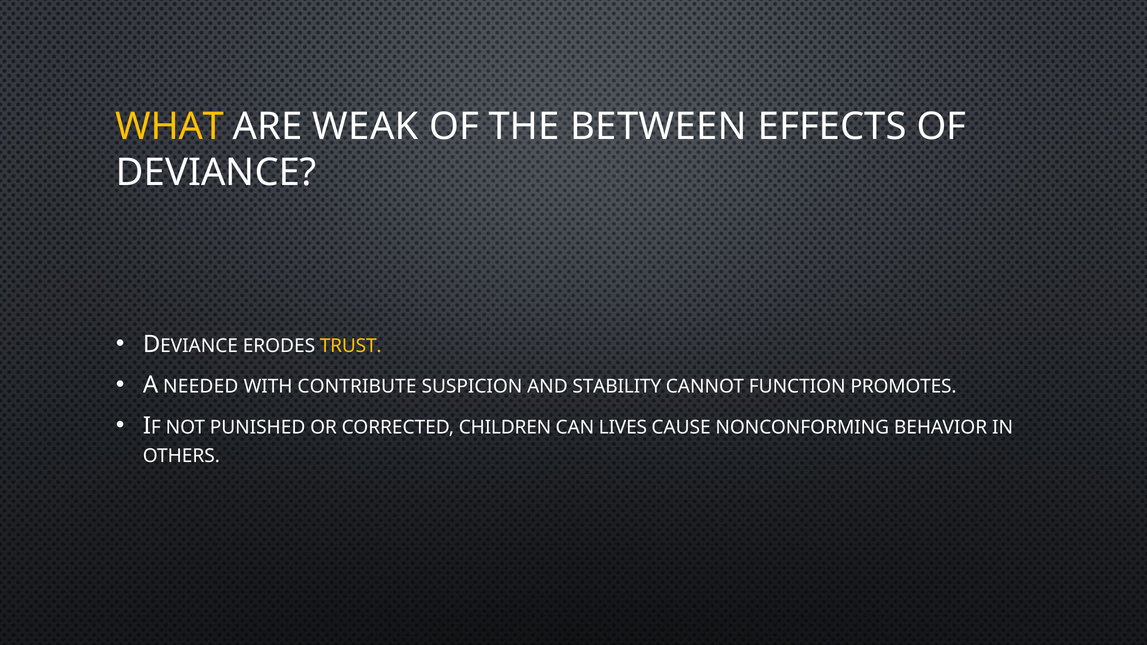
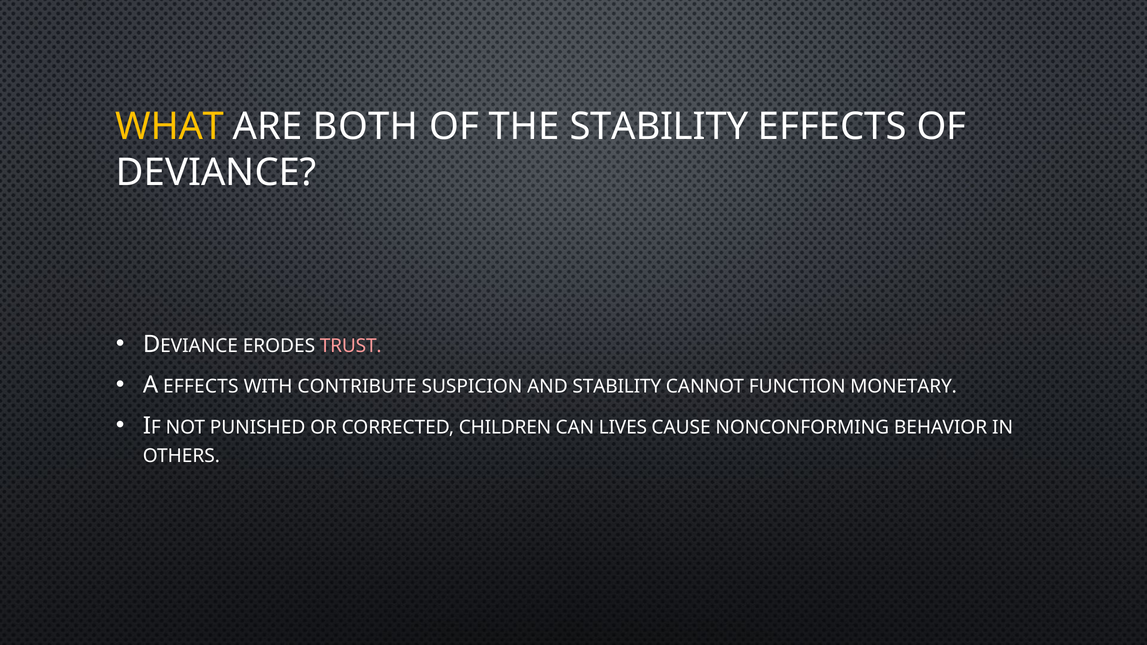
WEAK: WEAK -> BOTH
THE BETWEEN: BETWEEN -> STABILITY
TRUST colour: yellow -> pink
A NEEDED: NEEDED -> EFFECTS
PROMOTES: PROMOTES -> MONETARY
